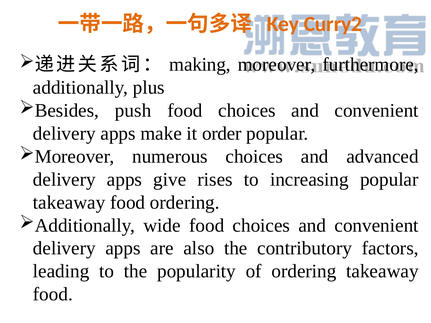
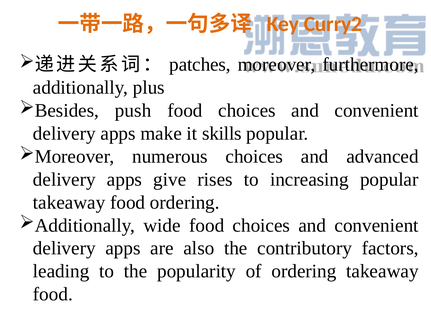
making: making -> patches
order: order -> skills
